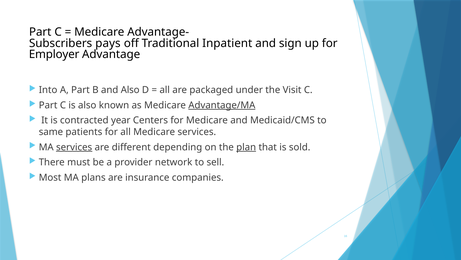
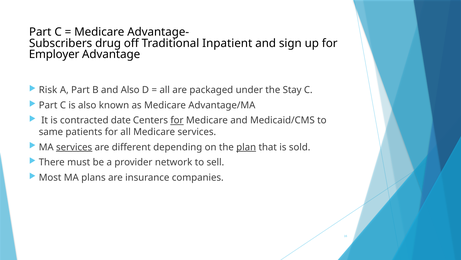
pays: pays -> drug
Into: Into -> Risk
Visit: Visit -> Stay
Advantage/MA underline: present -> none
year: year -> date
for at (177, 120) underline: none -> present
